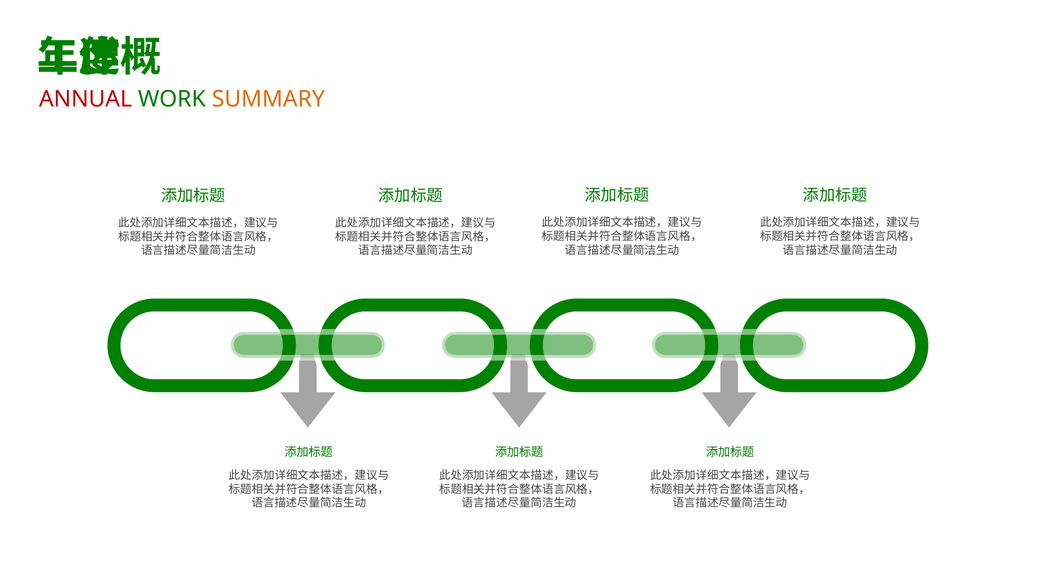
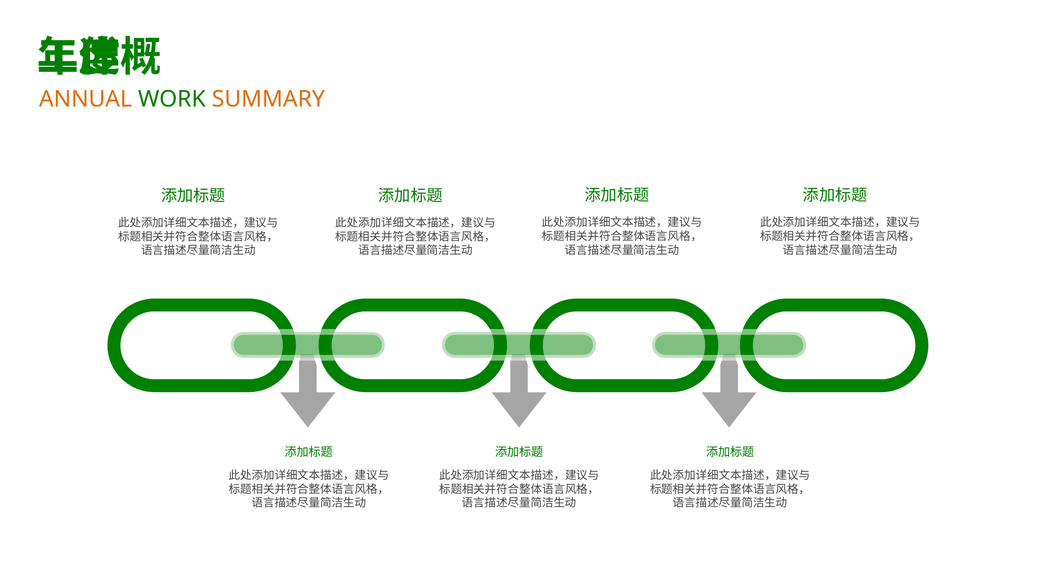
ANNUAL colour: red -> orange
